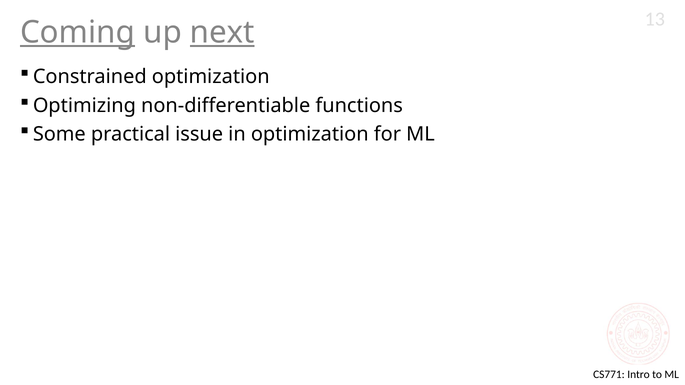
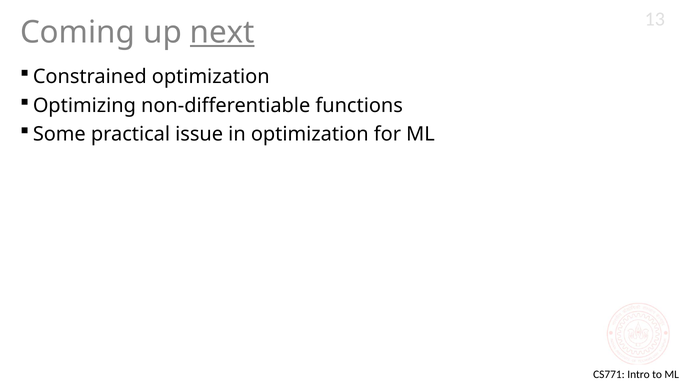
Coming underline: present -> none
